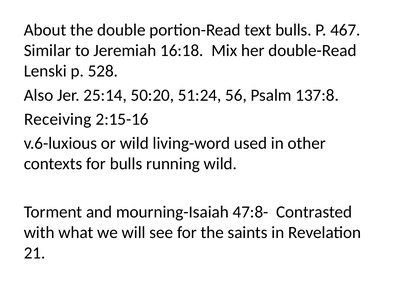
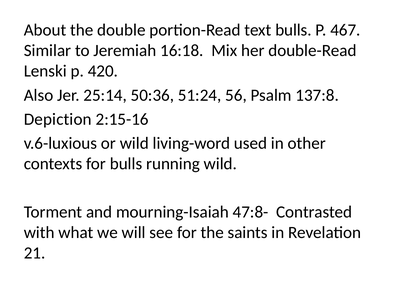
528: 528 -> 420
50:20: 50:20 -> 50:36
Receiving: Receiving -> Depiction
